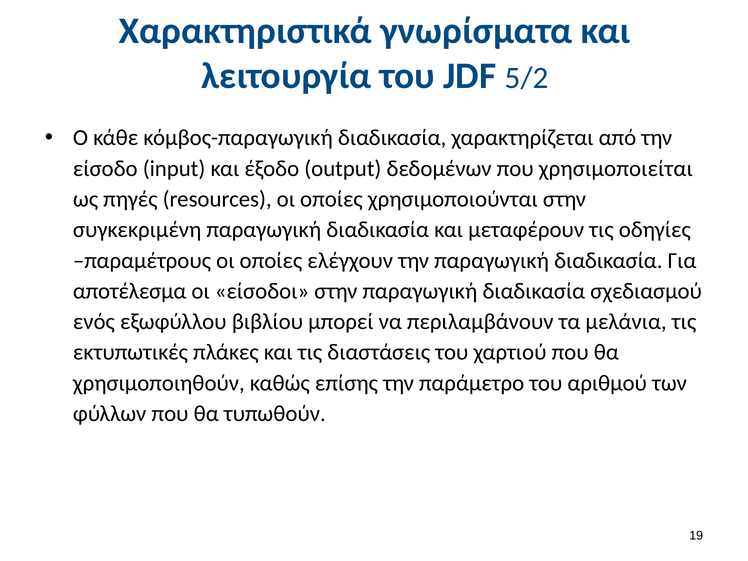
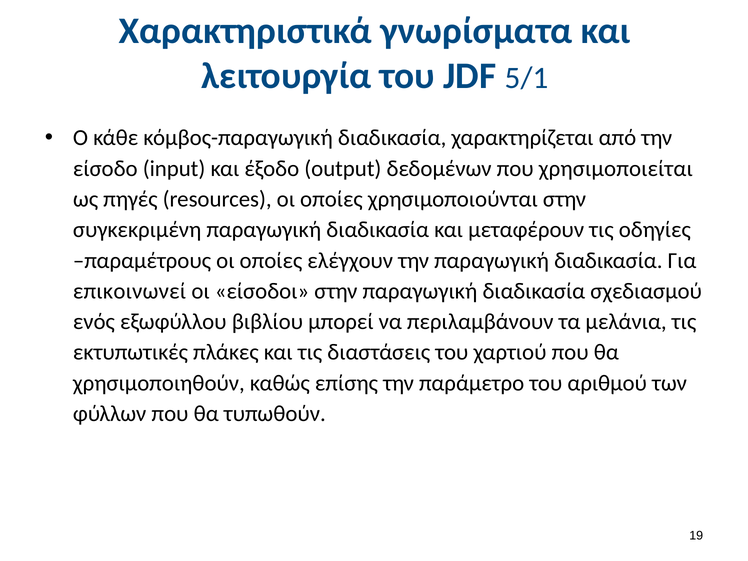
5/2: 5/2 -> 5/1
αποτέλεσμα: αποτέλεσμα -> επικοινωνεί
